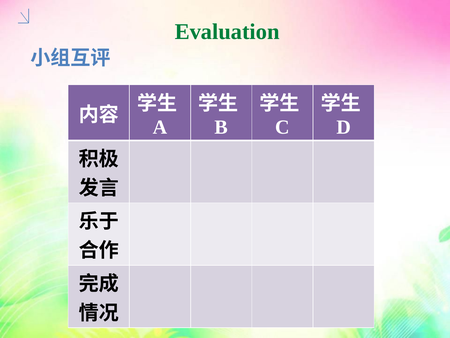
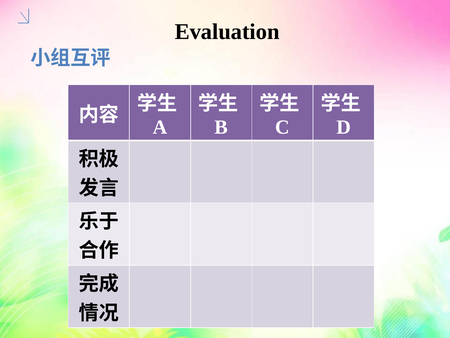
Evaluation colour: green -> black
